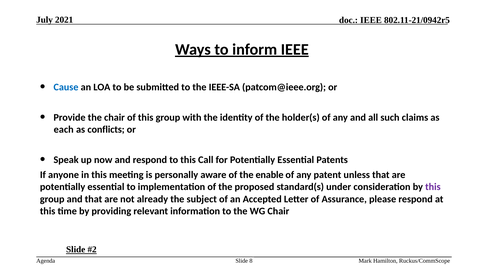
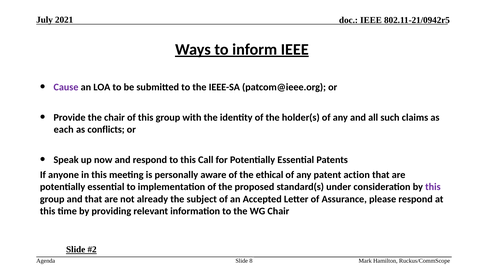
Cause colour: blue -> purple
enable: enable -> ethical
unless: unless -> action
